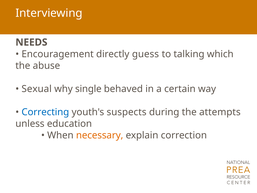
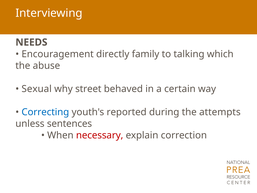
guess: guess -> family
single: single -> street
suspects: suspects -> reported
education: education -> sentences
necessary colour: orange -> red
